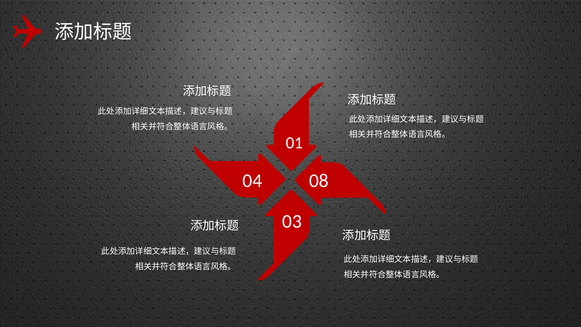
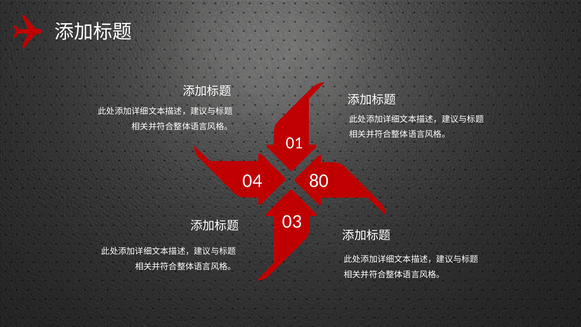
08: 08 -> 80
